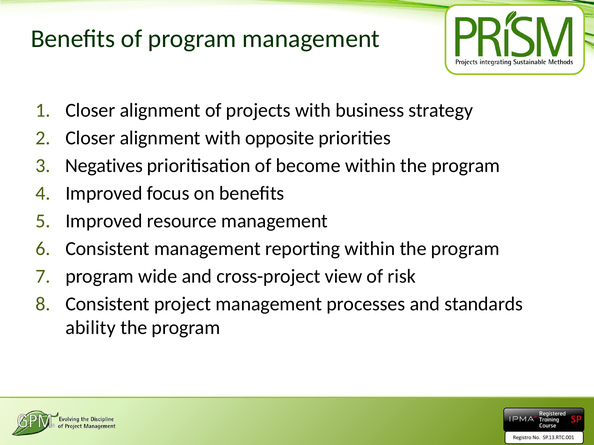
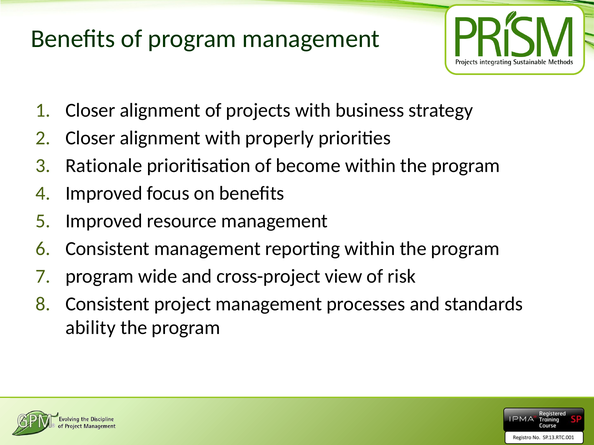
opposite: opposite -> properly
Negatives: Negatives -> Rationale
